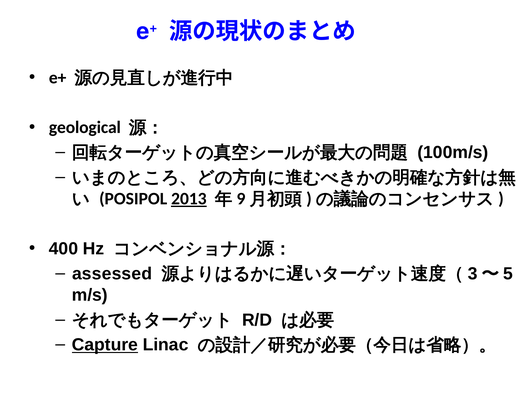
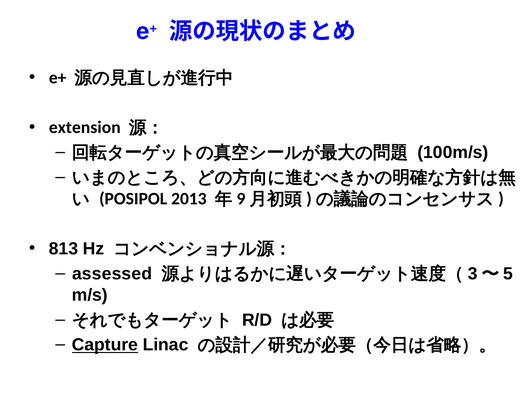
geological: geological -> extension
2013 underline: present -> none
400: 400 -> 813
